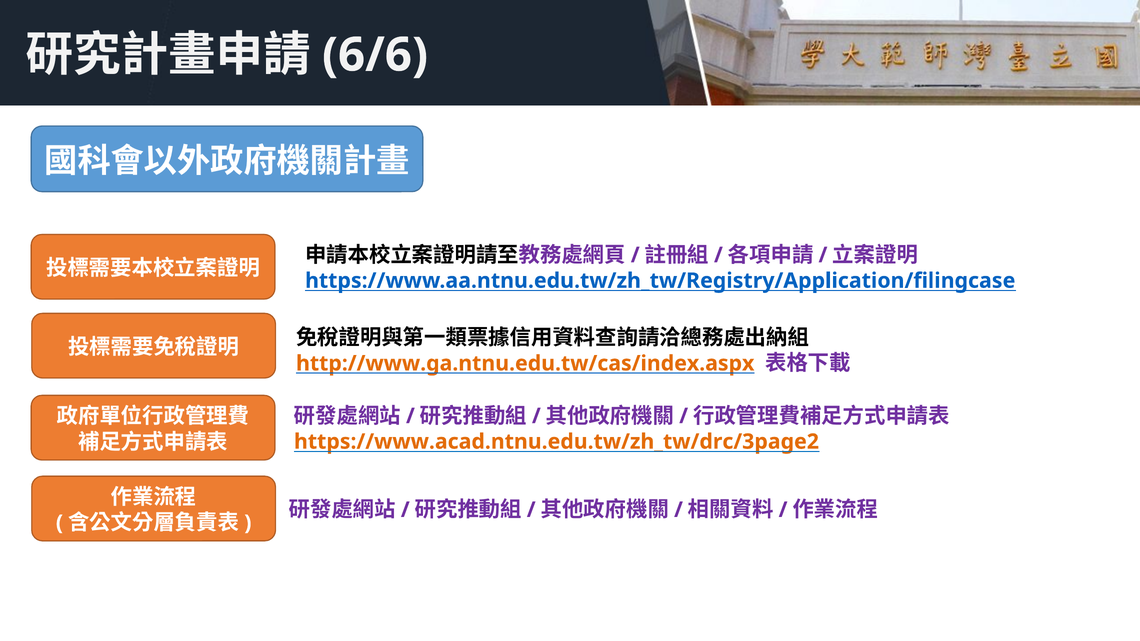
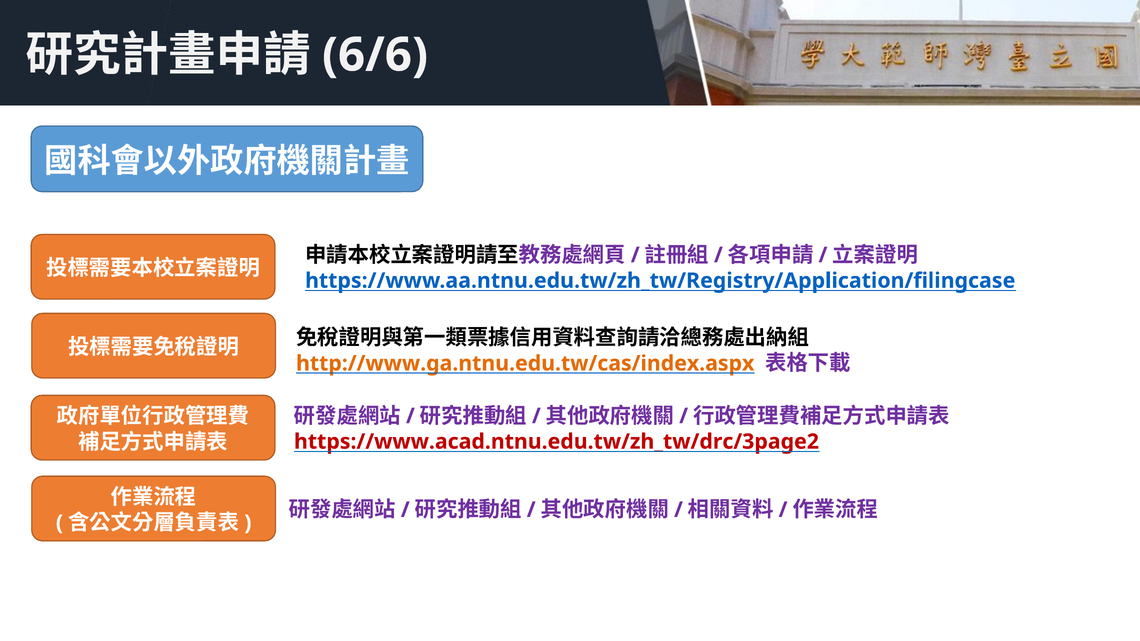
https://www.acad.ntnu.edu.tw/zh_tw/drc/3page2 colour: orange -> red
